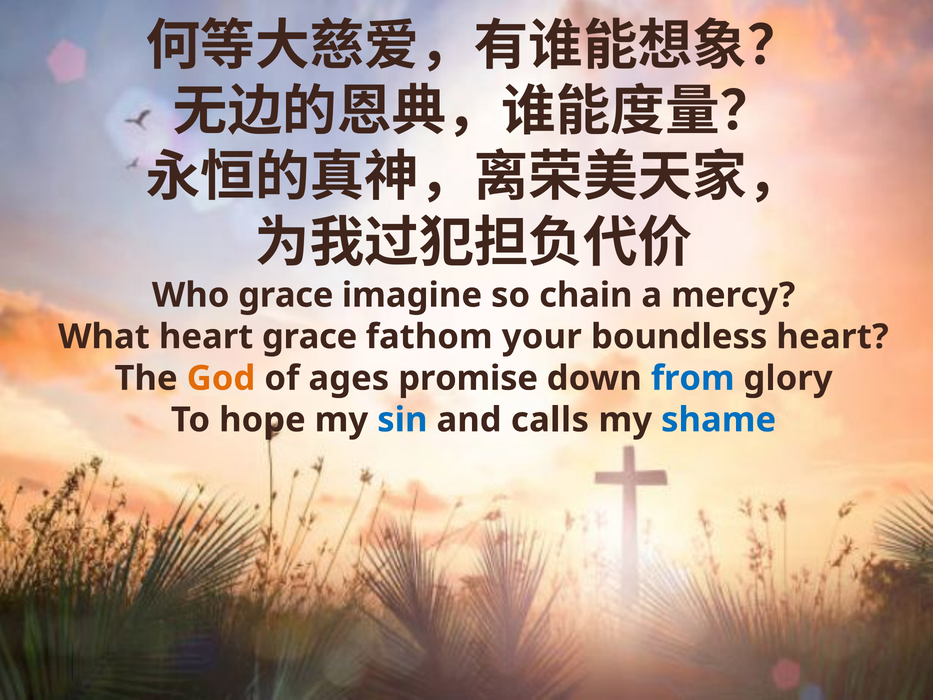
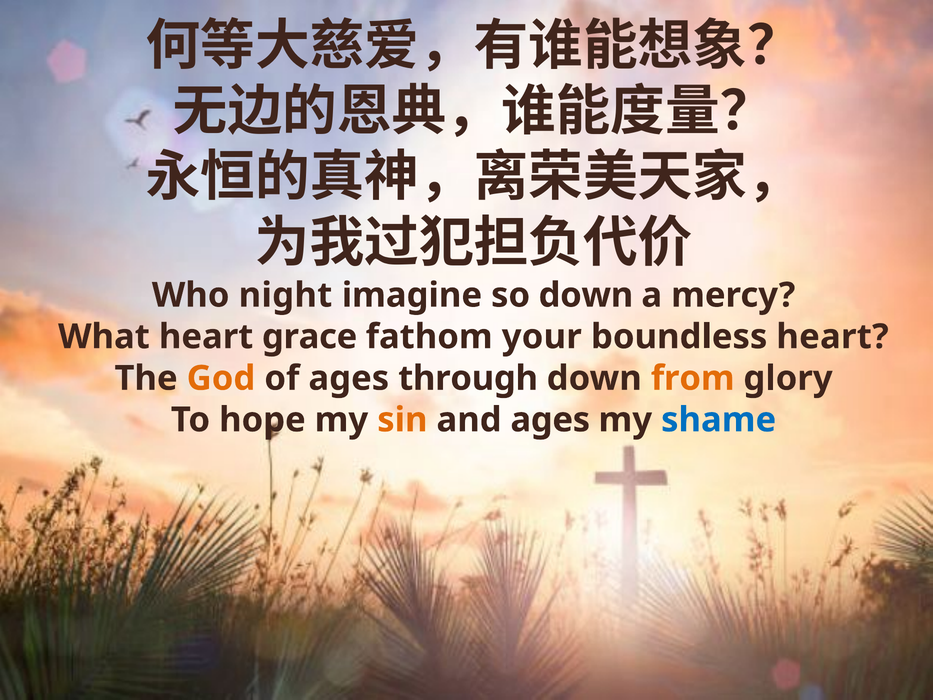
Who grace: grace -> night
so chain: chain -> down
promise: promise -> through
from colour: blue -> orange
sin colour: blue -> orange
and calls: calls -> ages
